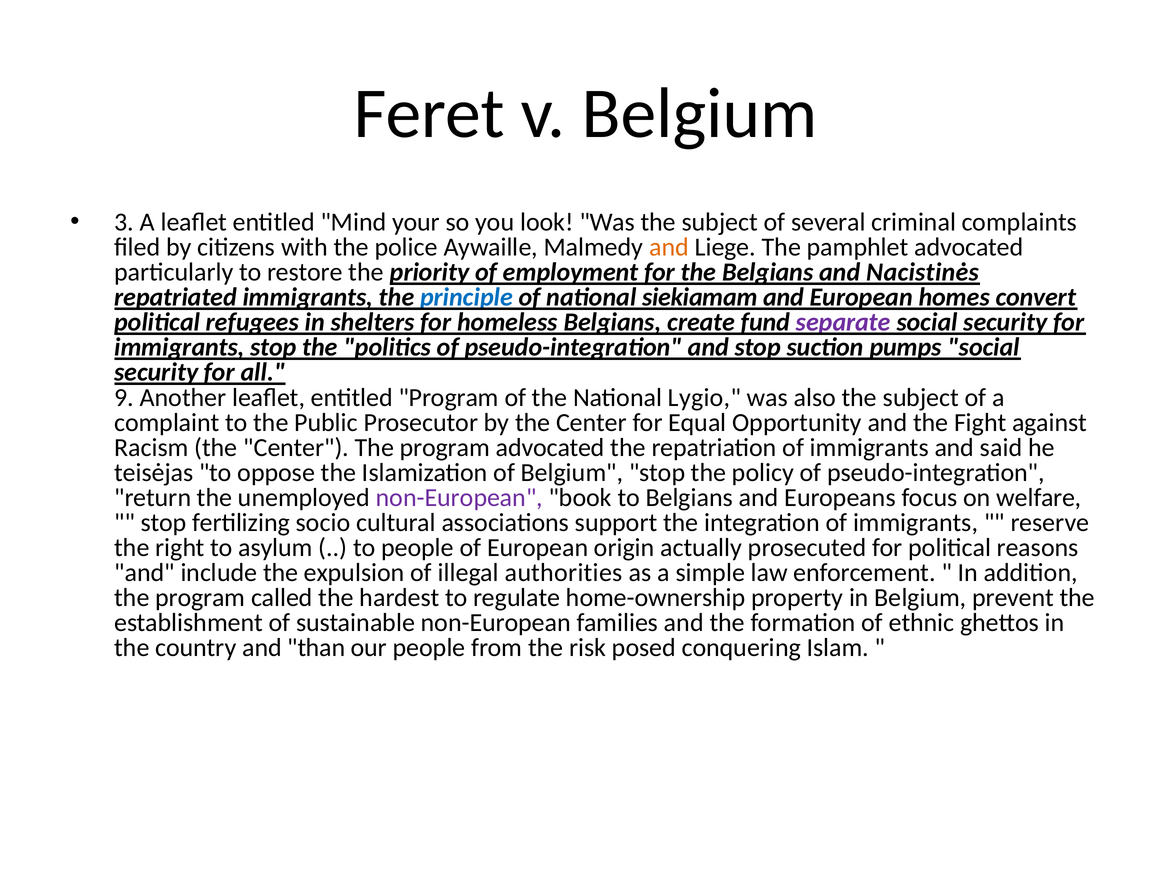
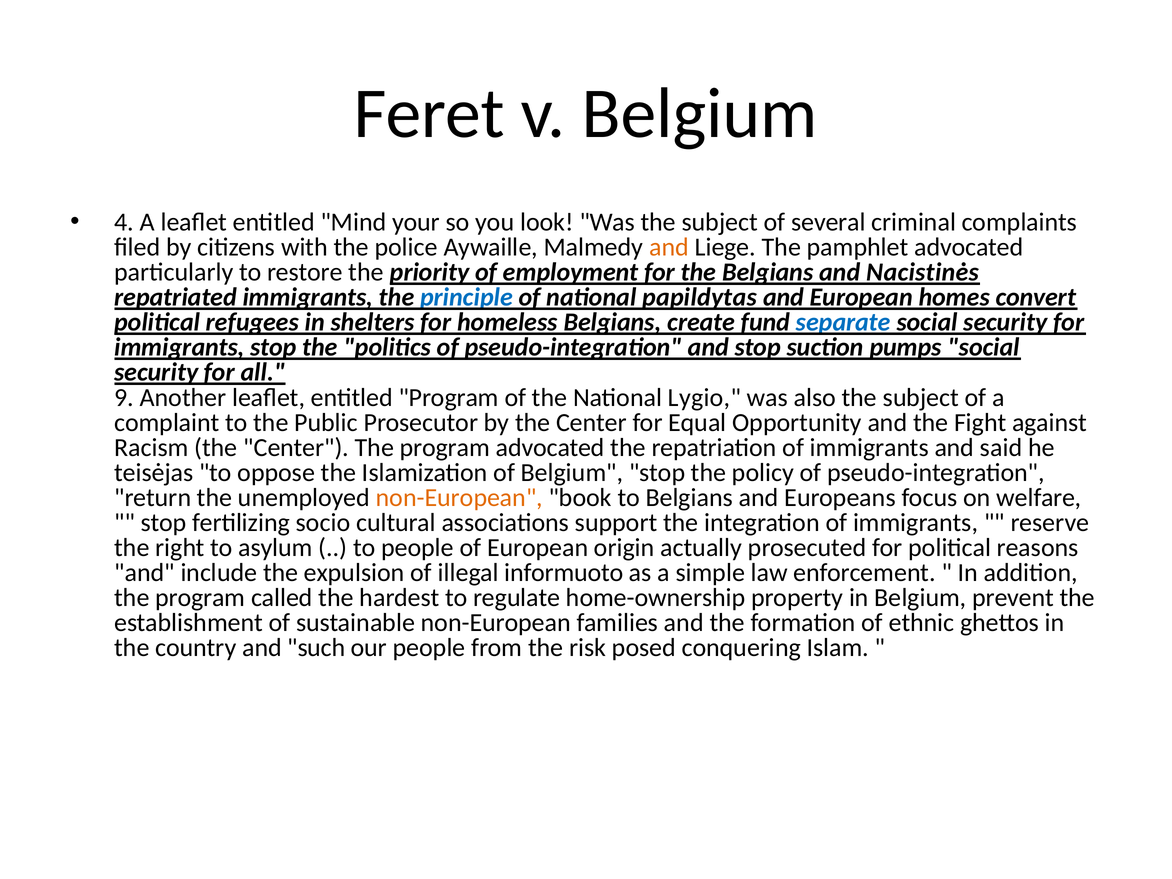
3: 3 -> 4
siekiamam: siekiamam -> papildytas
separate colour: purple -> blue
non-European at (459, 497) colour: purple -> orange
authorities: authorities -> informuoto
than: than -> such
